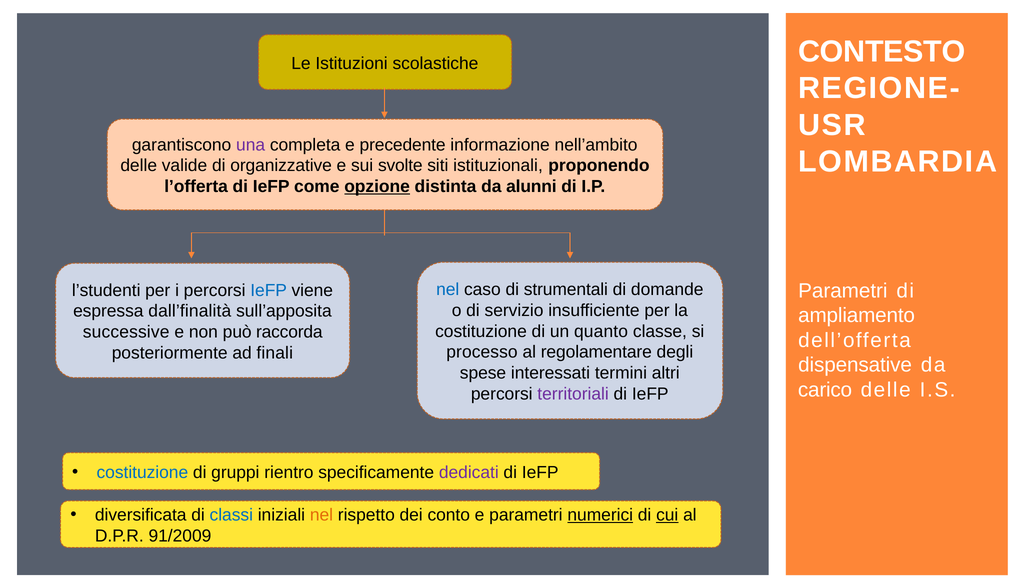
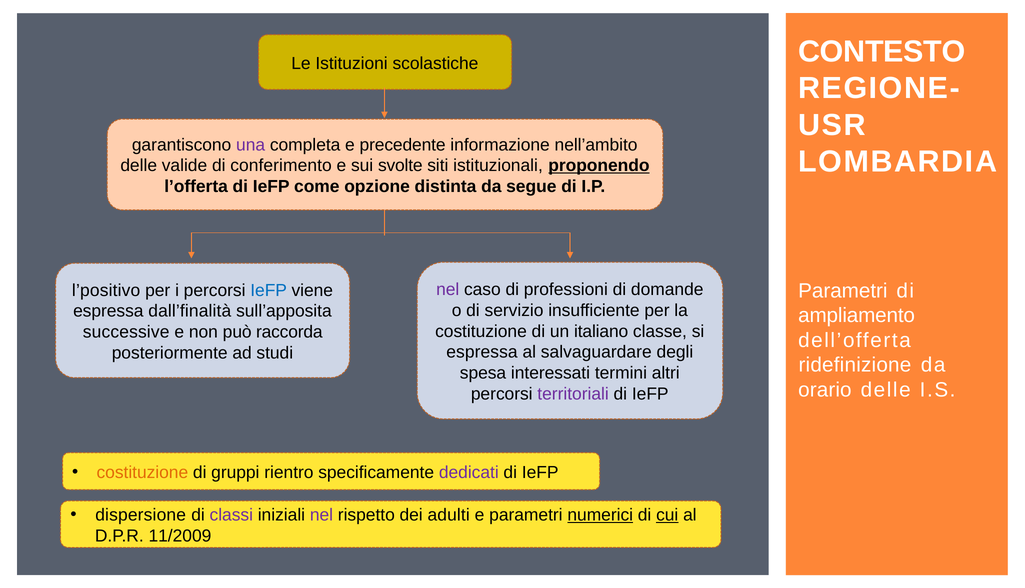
organizzative: organizzative -> conferimento
proponendo underline: none -> present
opzione underline: present -> none
alunni: alunni -> segue
nel at (448, 290) colour: blue -> purple
strumentali: strumentali -> professioni
l’studenti: l’studenti -> l’positivo
quanto: quanto -> italiano
processo at (482, 352): processo -> espressa
regolamentare: regolamentare -> salvaguardare
finali: finali -> studi
dispensative: dispensative -> ridefinizione
spese: spese -> spesa
carico: carico -> orario
costituzione at (142, 472) colour: blue -> orange
diversificata: diversificata -> dispersione
classi colour: blue -> purple
nel at (321, 515) colour: orange -> purple
conto: conto -> adulti
91/2009: 91/2009 -> 11/2009
